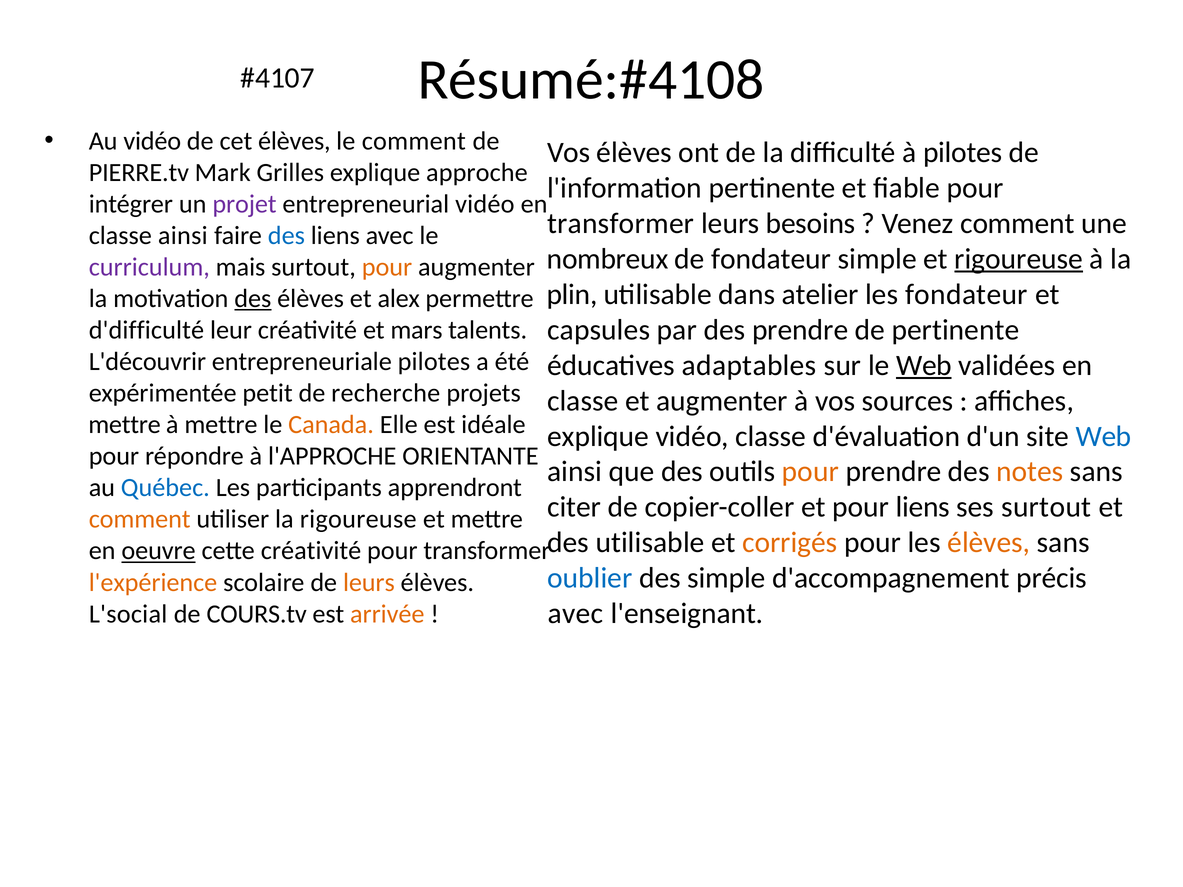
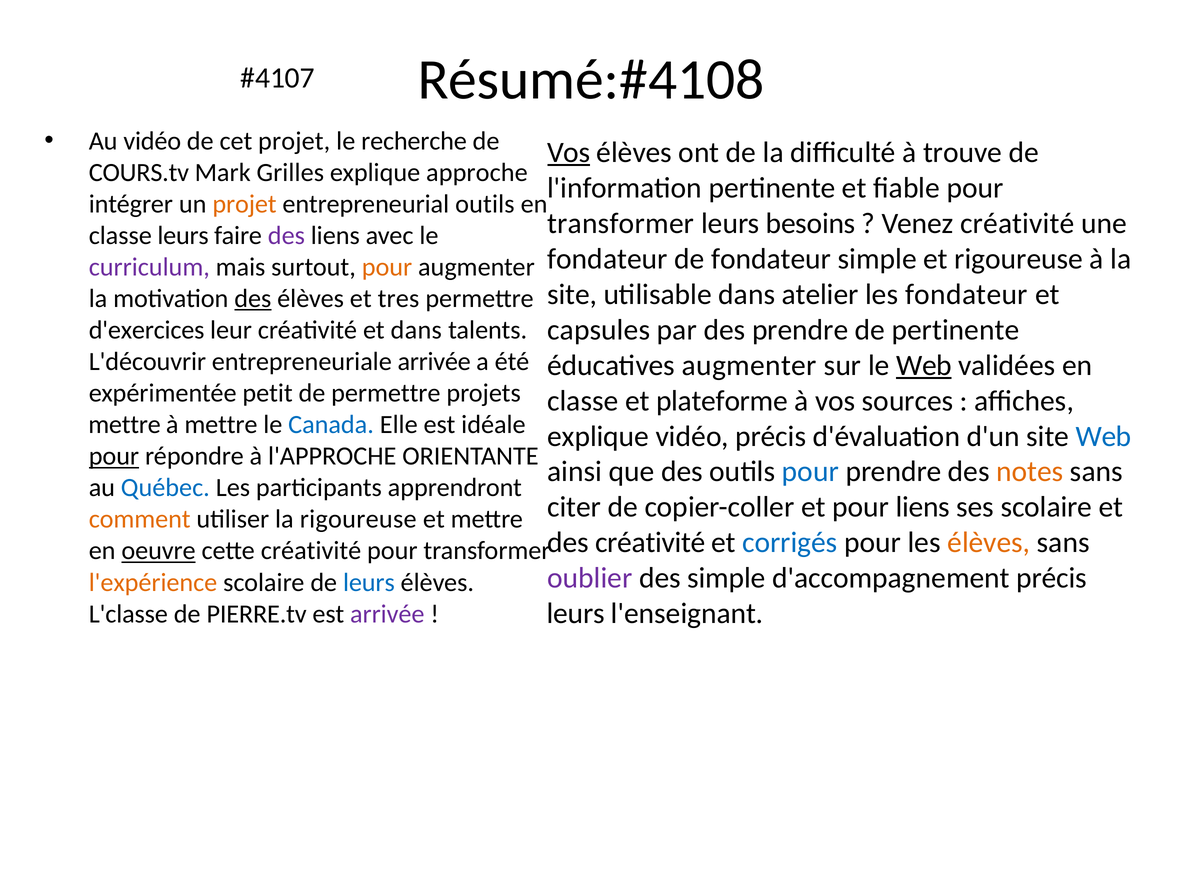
cet élèves: élèves -> projet
le comment: comment -> recherche
Vos at (569, 152) underline: none -> present
à pilotes: pilotes -> trouve
PIERRE.tv: PIERRE.tv -> COURS.tv
projet at (244, 204) colour: purple -> orange
entrepreneurial vidéo: vidéo -> outils
Venez comment: comment -> créativité
classe ainsi: ainsi -> leurs
des at (286, 236) colour: blue -> purple
nombreux at (608, 259): nombreux -> fondateur
rigoureuse at (1019, 259) underline: present -> none
plin at (572, 294): plin -> site
alex: alex -> tres
d'difficulté: d'difficulté -> d'exercices
et mars: mars -> dans
entrepreneuriale pilotes: pilotes -> arrivée
éducatives adaptables: adaptables -> augmenter
de recherche: recherche -> permettre
et augmenter: augmenter -> plateforme
Canada colour: orange -> blue
vidéo classe: classe -> précis
pour at (114, 456) underline: none -> present
pour at (810, 472) colour: orange -> blue
ses surtout: surtout -> scolaire
des utilisable: utilisable -> créativité
corrigés colour: orange -> blue
oublier colour: blue -> purple
leurs at (369, 583) colour: orange -> blue
avec at (575, 614): avec -> leurs
L'social: L'social -> L'classe
COURS.tv: COURS.tv -> PIERRE.tv
arrivée at (387, 614) colour: orange -> purple
